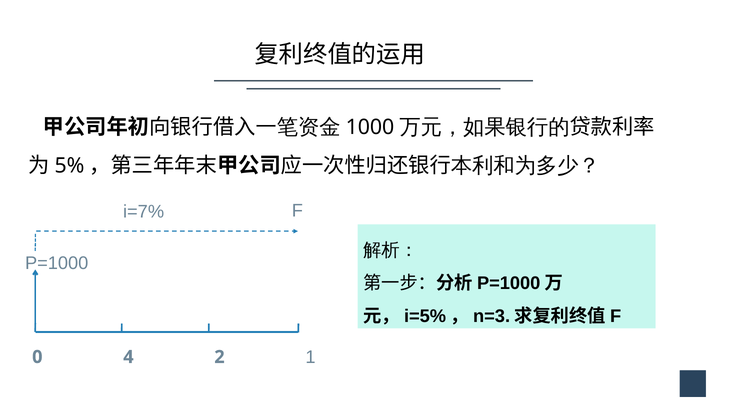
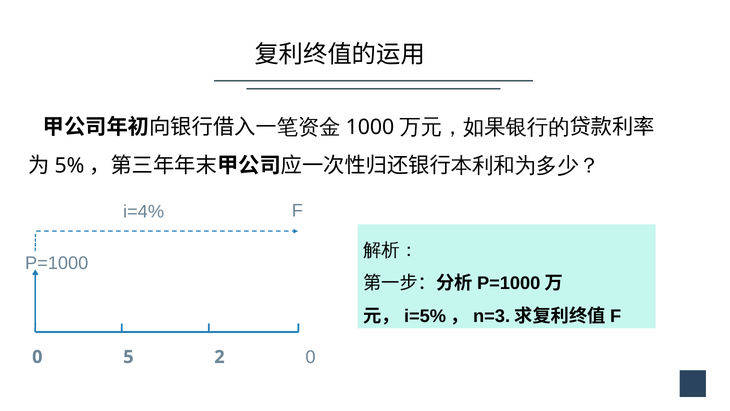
i=7%: i=7% -> i=4%
4: 4 -> 5
2 1: 1 -> 0
